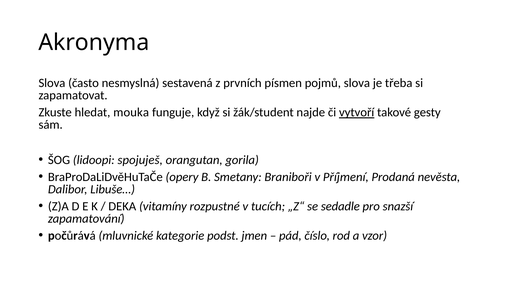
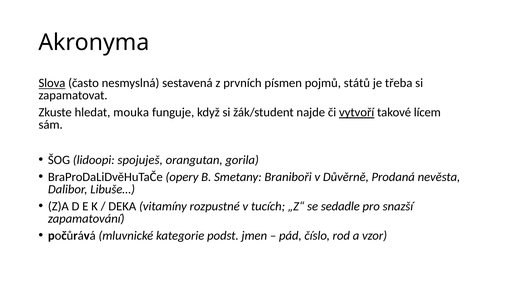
Slova at (52, 83) underline: none -> present
pojmů slova: slova -> států
gesty: gesty -> lícem
Příjmení: Příjmení -> Důvěrně
